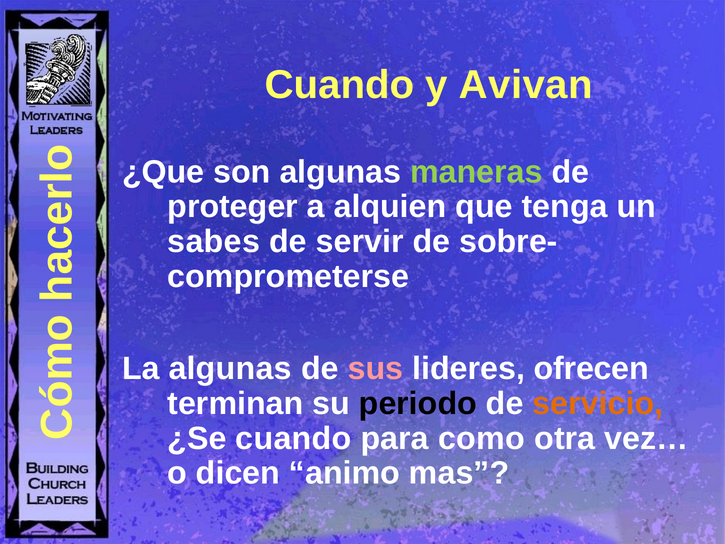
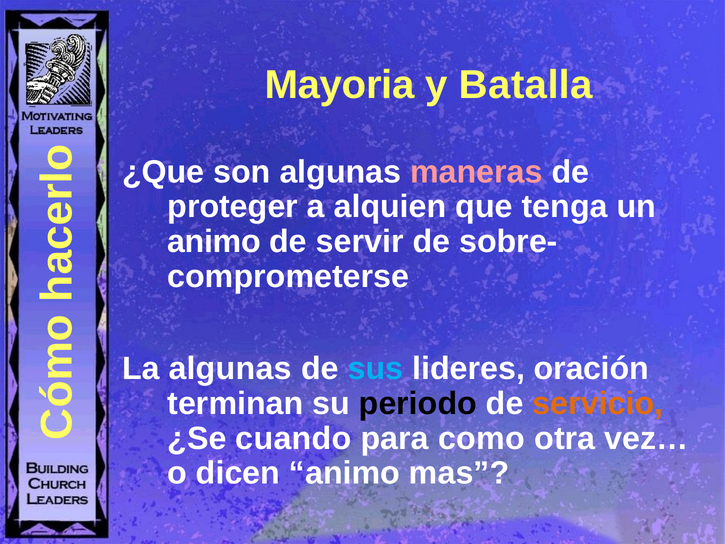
Cuando at (339, 85): Cuando -> Mayoria
Avivan: Avivan -> Batalla
maneras colour: light green -> pink
sabes at (214, 242): sabes -> animo
sus colour: pink -> light blue
ofrecen: ofrecen -> oración
